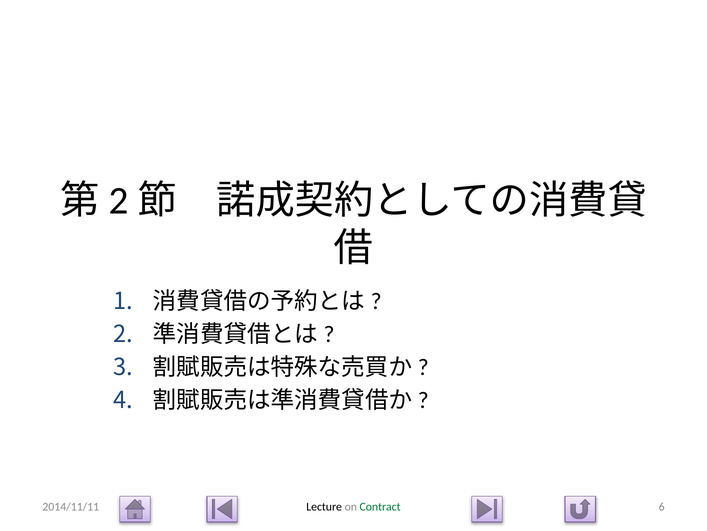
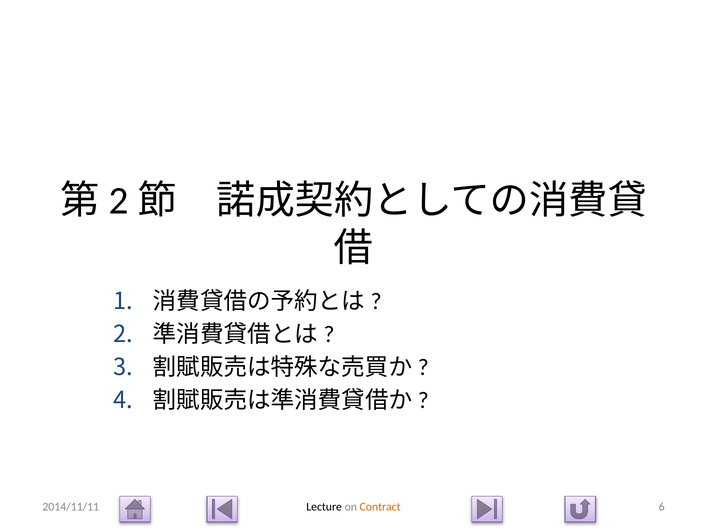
Contract colour: green -> orange
